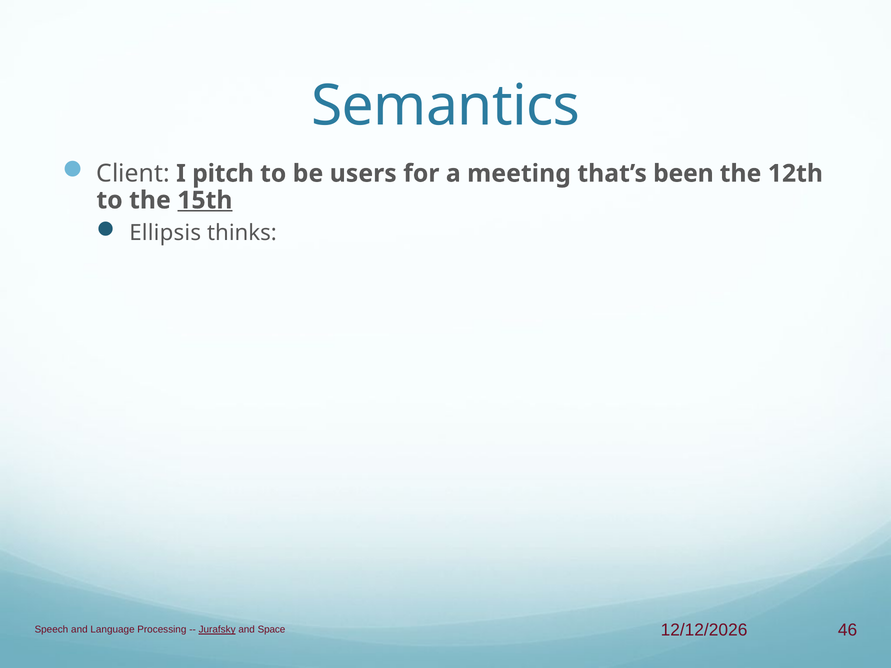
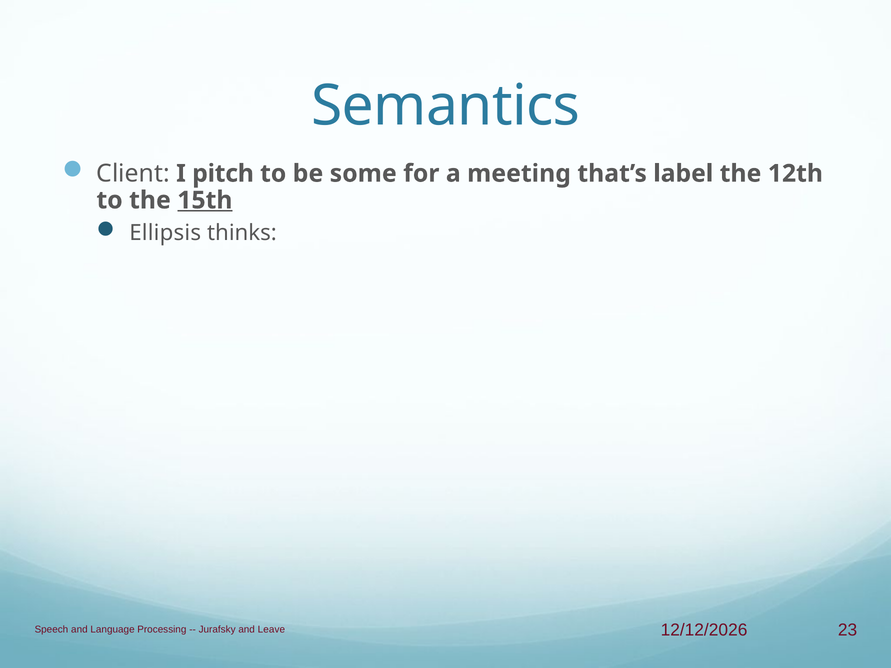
users: users -> some
been: been -> label
46: 46 -> 23
Jurafsky underline: present -> none
Space: Space -> Leave
